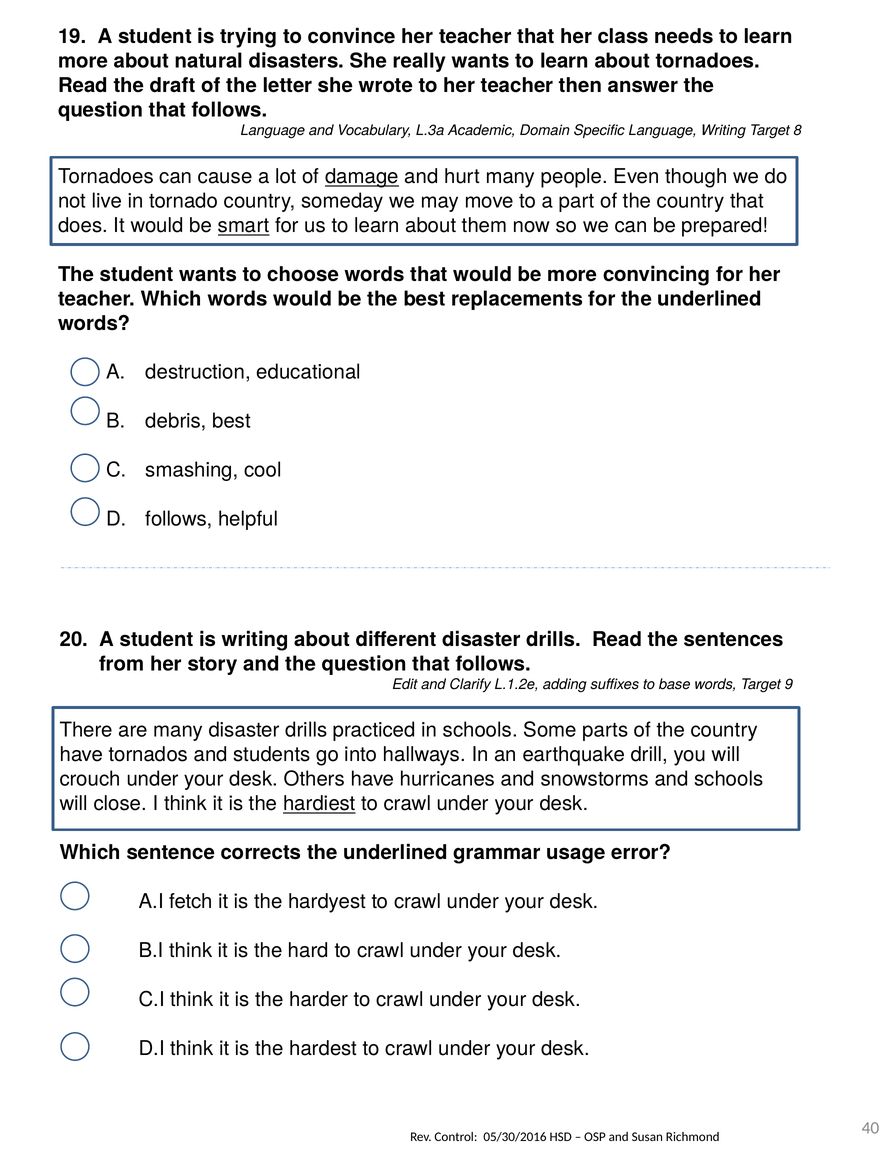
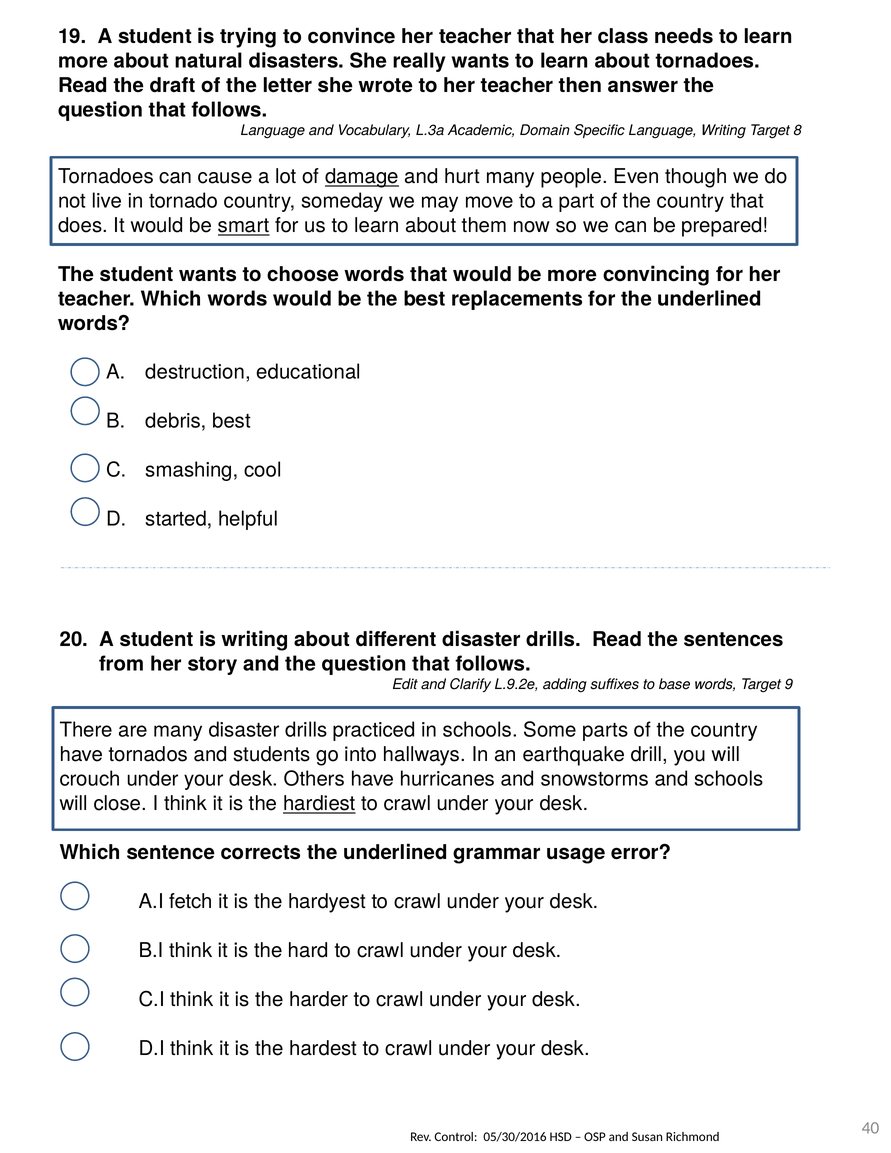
follows at (179, 519): follows -> started
L.1.2e: L.1.2e -> L.9.2e
